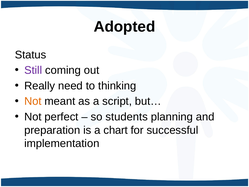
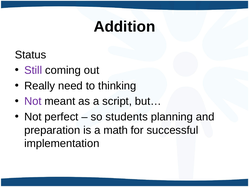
Adopted: Adopted -> Addition
Not at (33, 101) colour: orange -> purple
chart: chart -> math
